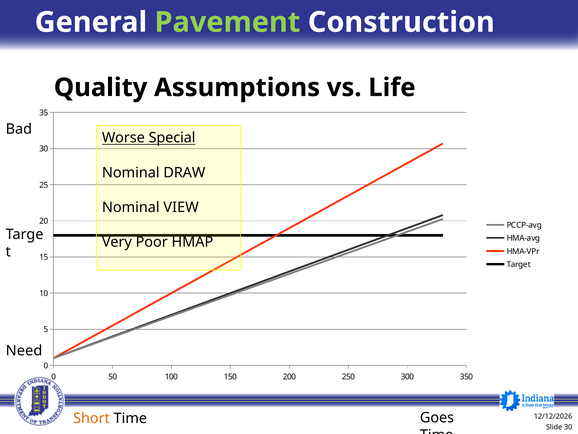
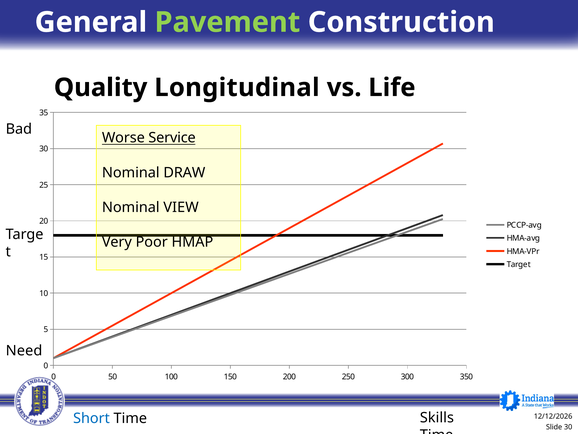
Assumptions: Assumptions -> Longitudinal
Special: Special -> Service
Short colour: orange -> blue
Goes: Goes -> Skills
